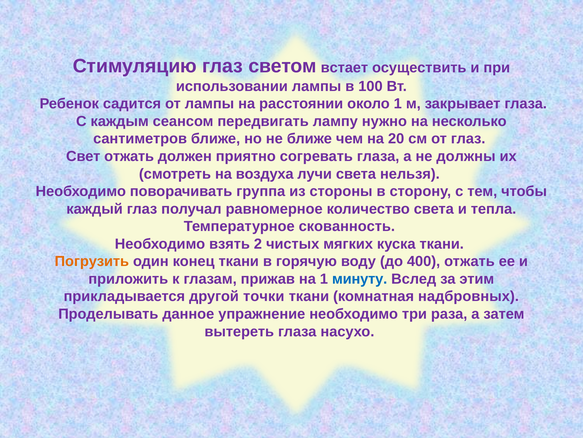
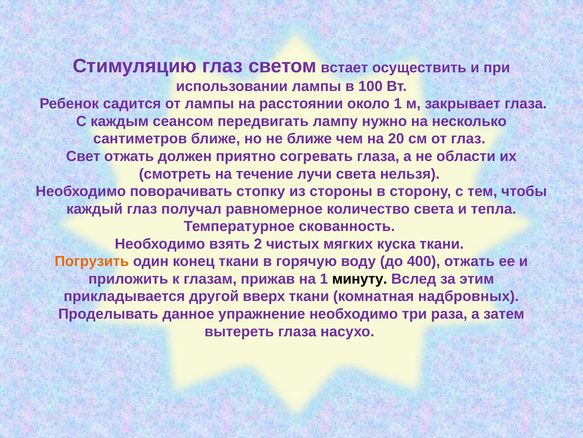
должны: должны -> области
воздуха: воздуха -> течение
группа: группа -> стопку
минуту colour: blue -> black
точки: точки -> вверх
